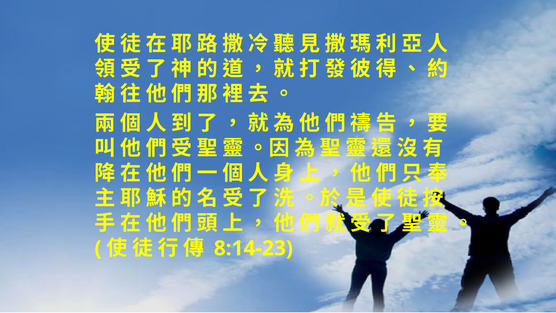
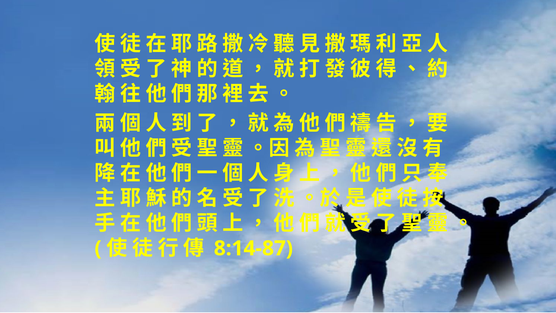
8:14-23: 8:14-23 -> 8:14-87
